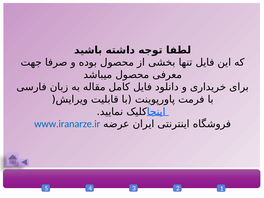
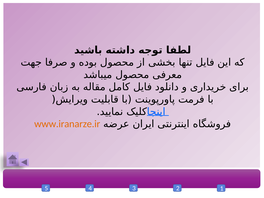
www.iranarze.ir colour: blue -> orange
